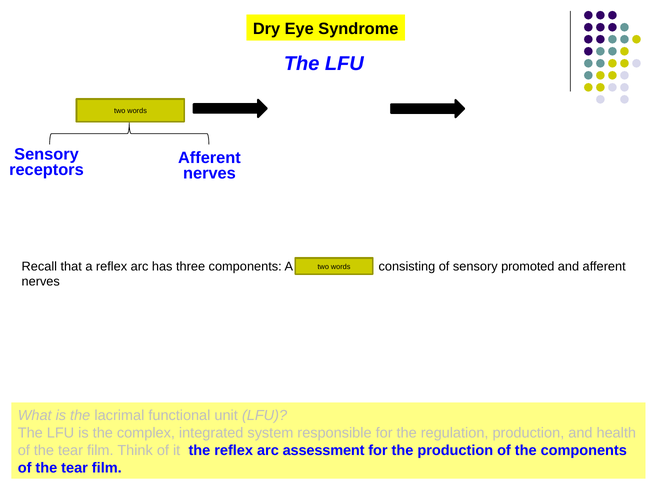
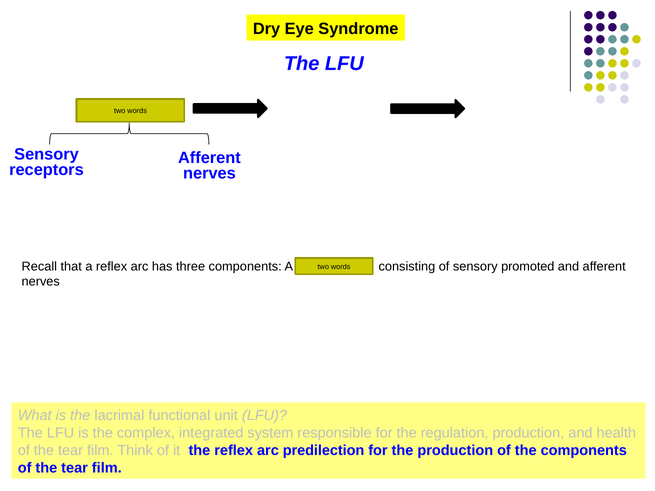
assessment: assessment -> predilection
